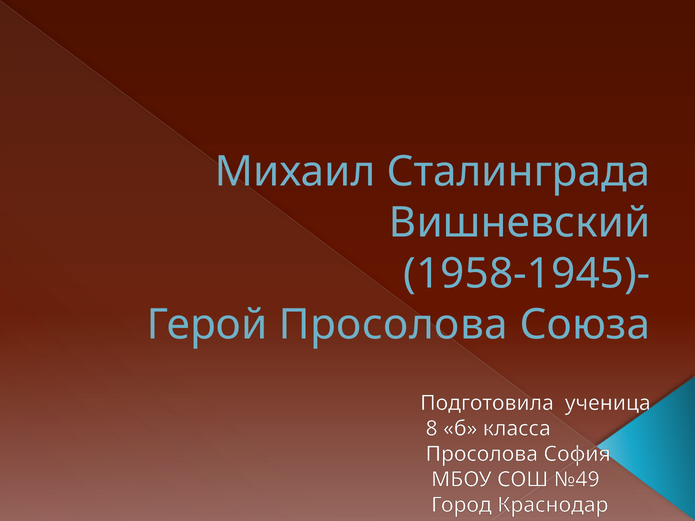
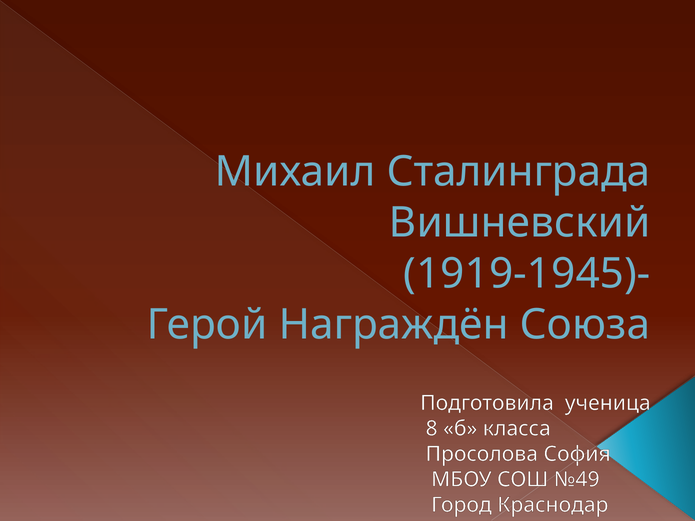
1958-1945)-: 1958-1945)- -> 1919-1945)-
Герой Просолова: Просолова -> Награждён
